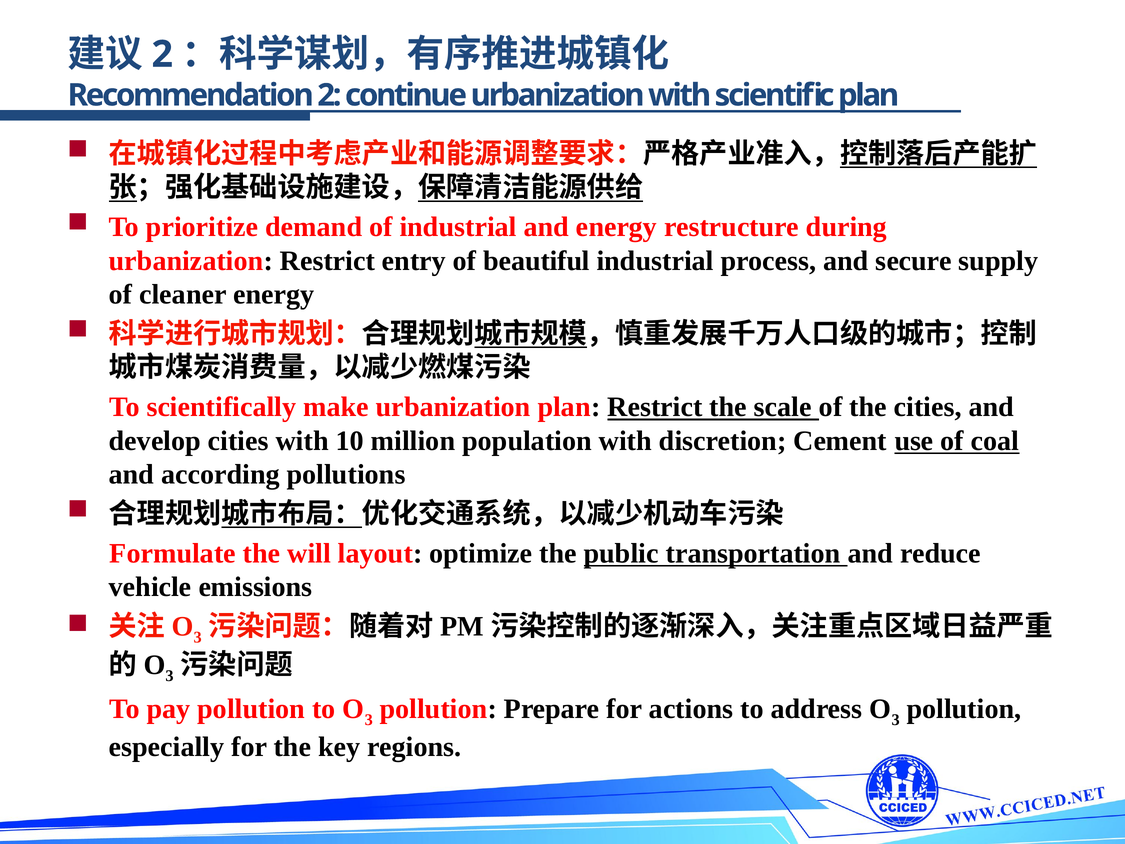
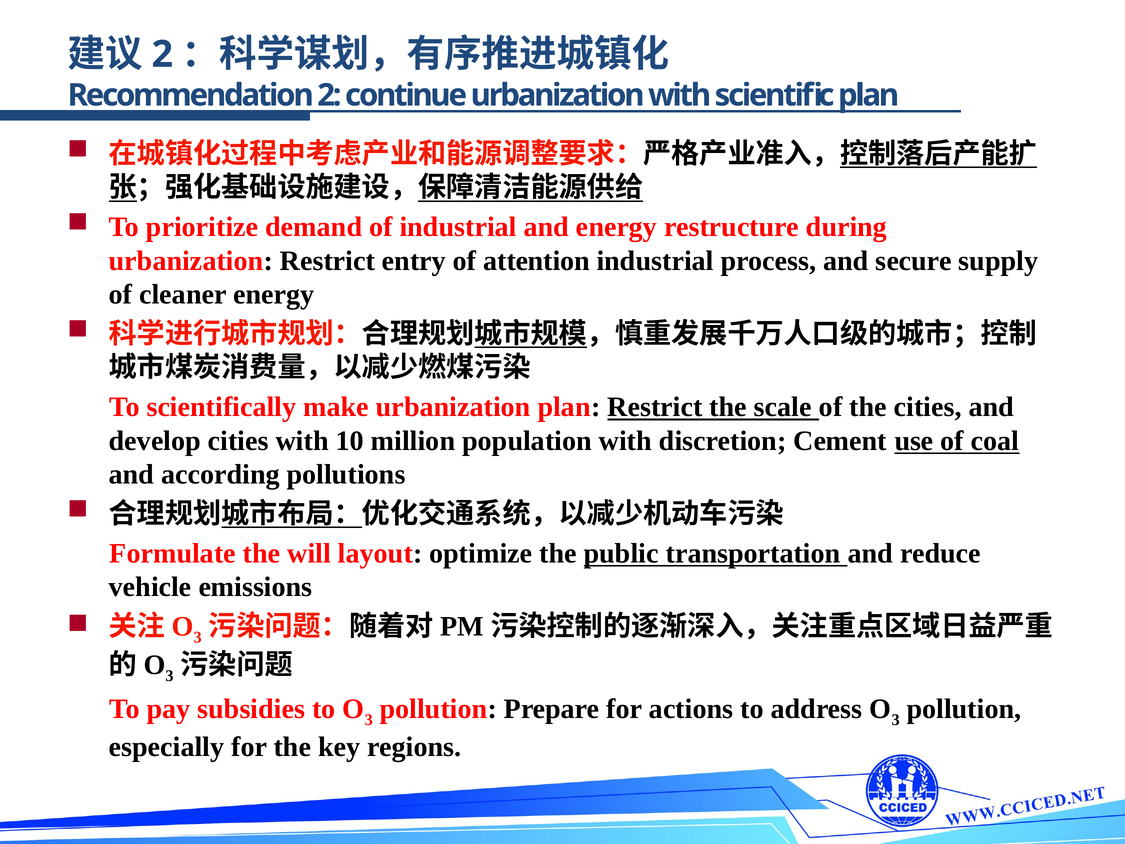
beautiful: beautiful -> attention
pay pollution: pollution -> subsidies
